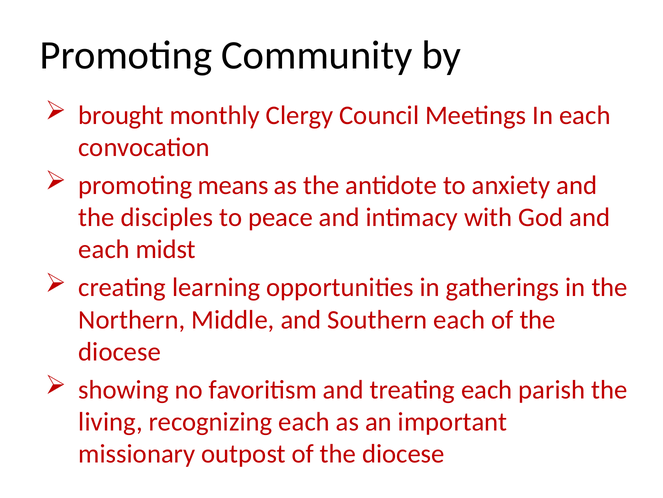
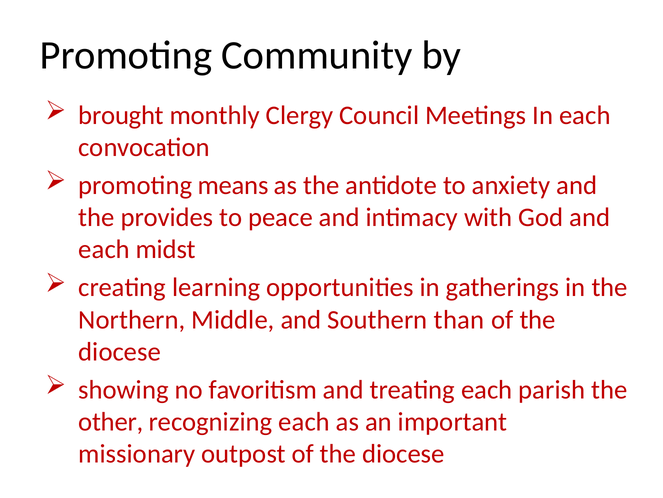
disciples: disciples -> provides
Southern each: each -> than
living: living -> other
